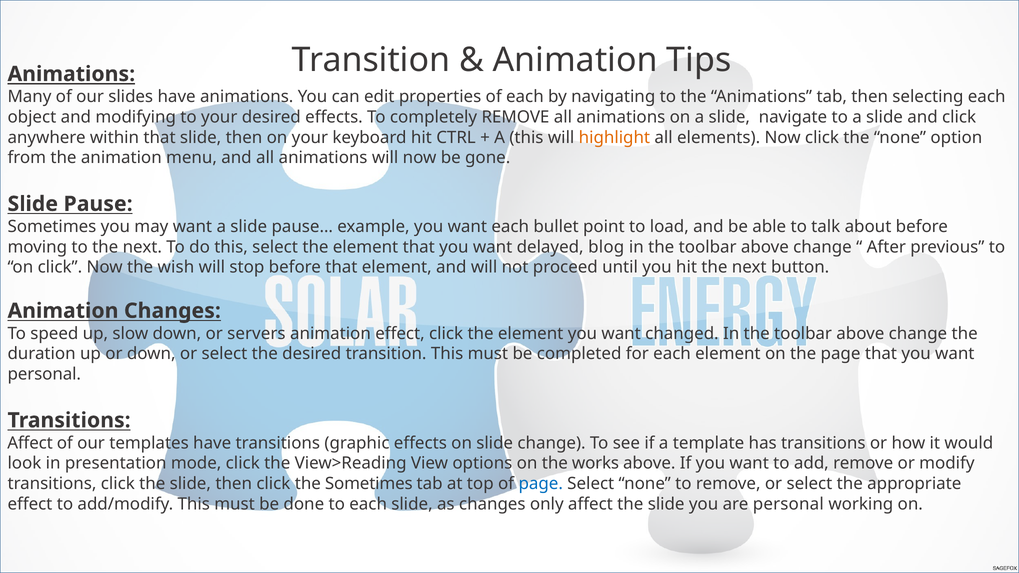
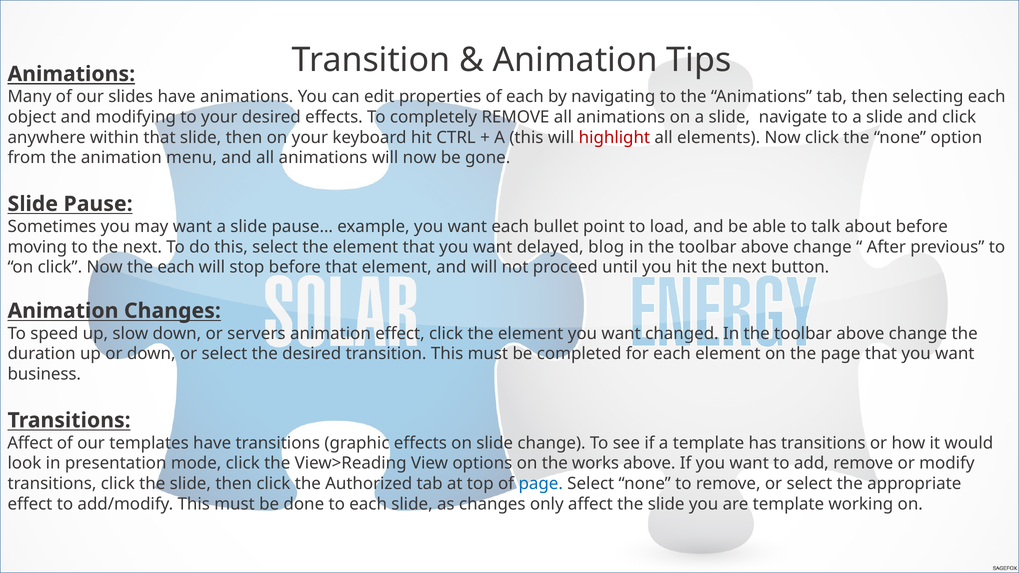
highlight colour: orange -> red
the wish: wish -> each
personal at (44, 374): personal -> business
the Sometimes: Sometimes -> Authorized
are personal: personal -> template
